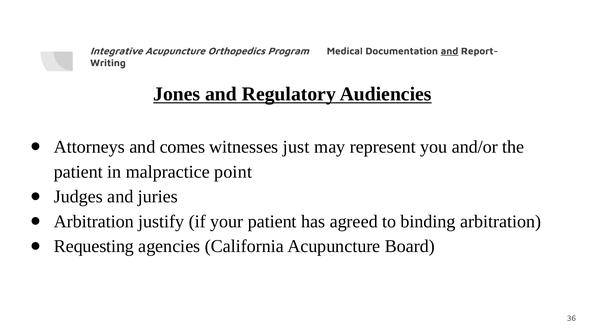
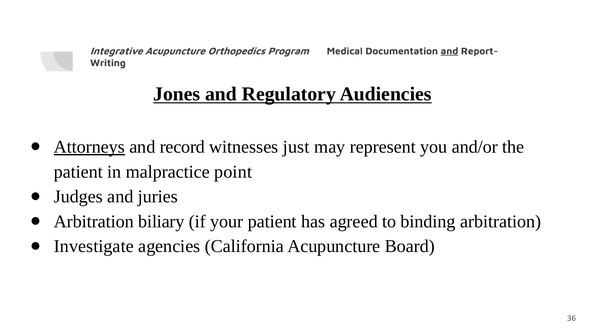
Attorneys underline: none -> present
comes: comes -> record
justify: justify -> biliary
Requesting: Requesting -> Investigate
